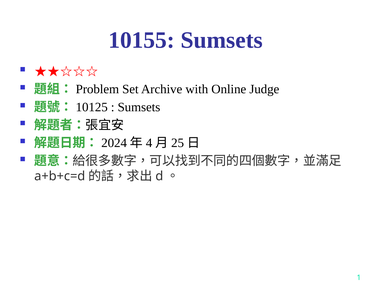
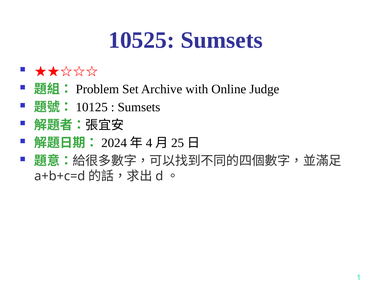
10155: 10155 -> 10525
